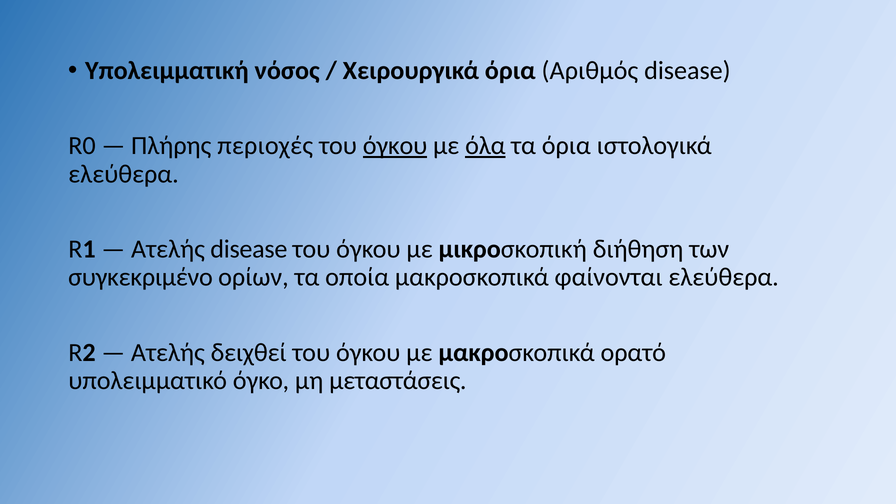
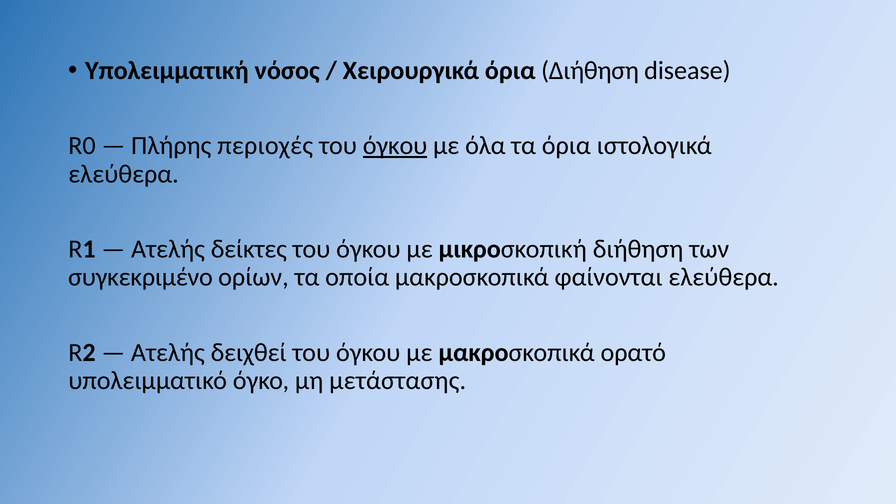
όρια Αριθμός: Αριθμός -> Διήθηση
όλα underline: present -> none
Ατελής disease: disease -> δείκτες
μεταστάσεις: μεταστάσεις -> μετάστασης
